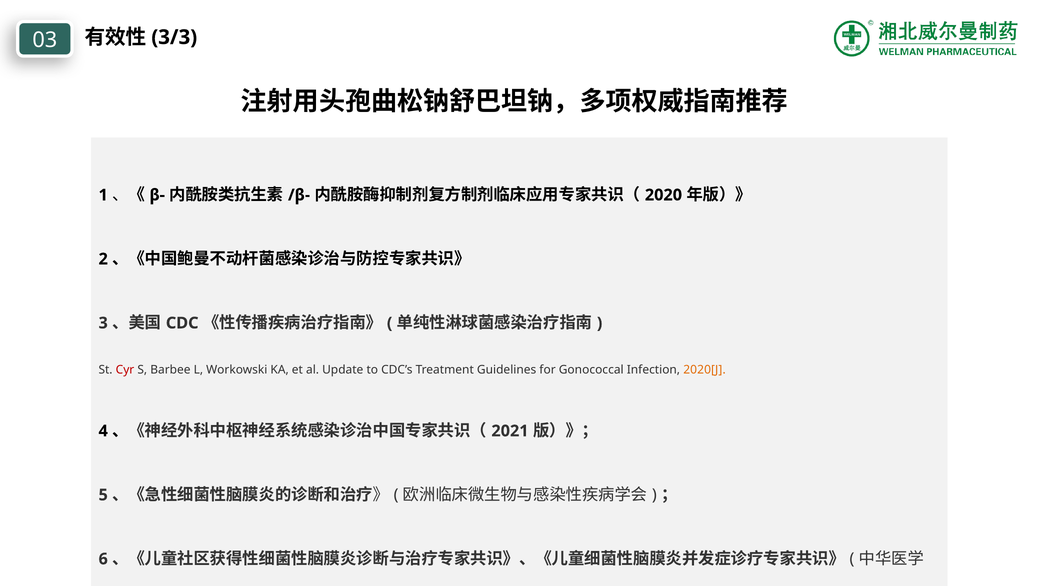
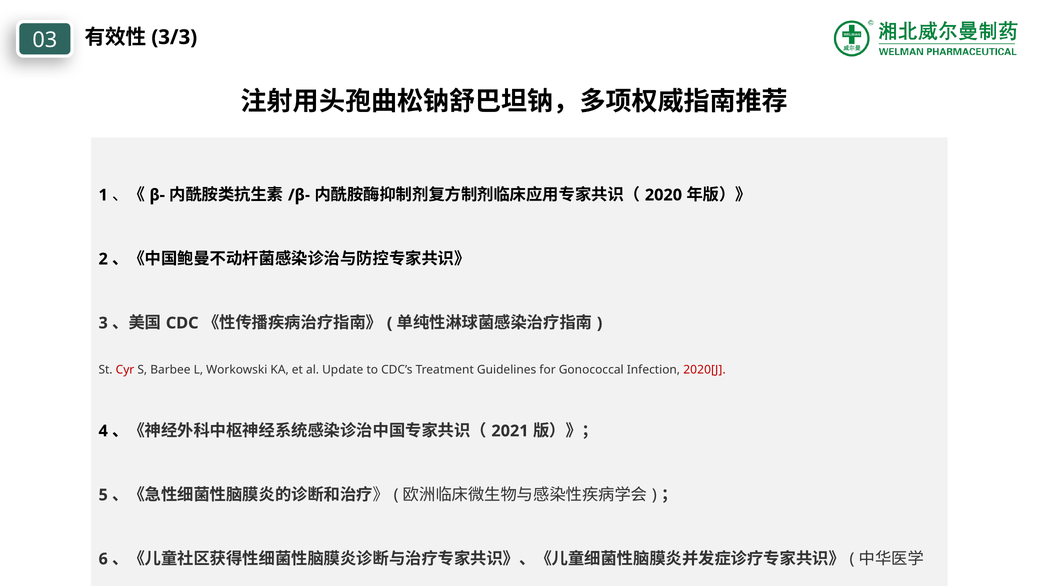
2020[J colour: orange -> red
